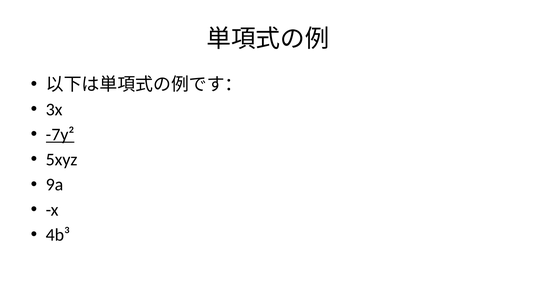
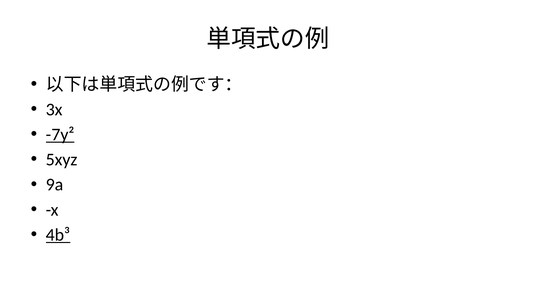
4b³ underline: none -> present
